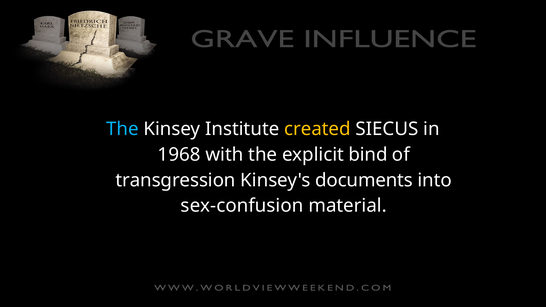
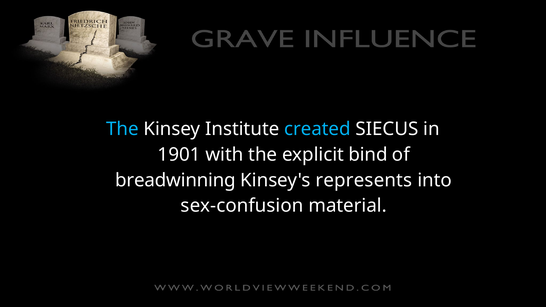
created colour: yellow -> light blue
1968: 1968 -> 1901
transgression: transgression -> breadwinning
documents: documents -> represents
